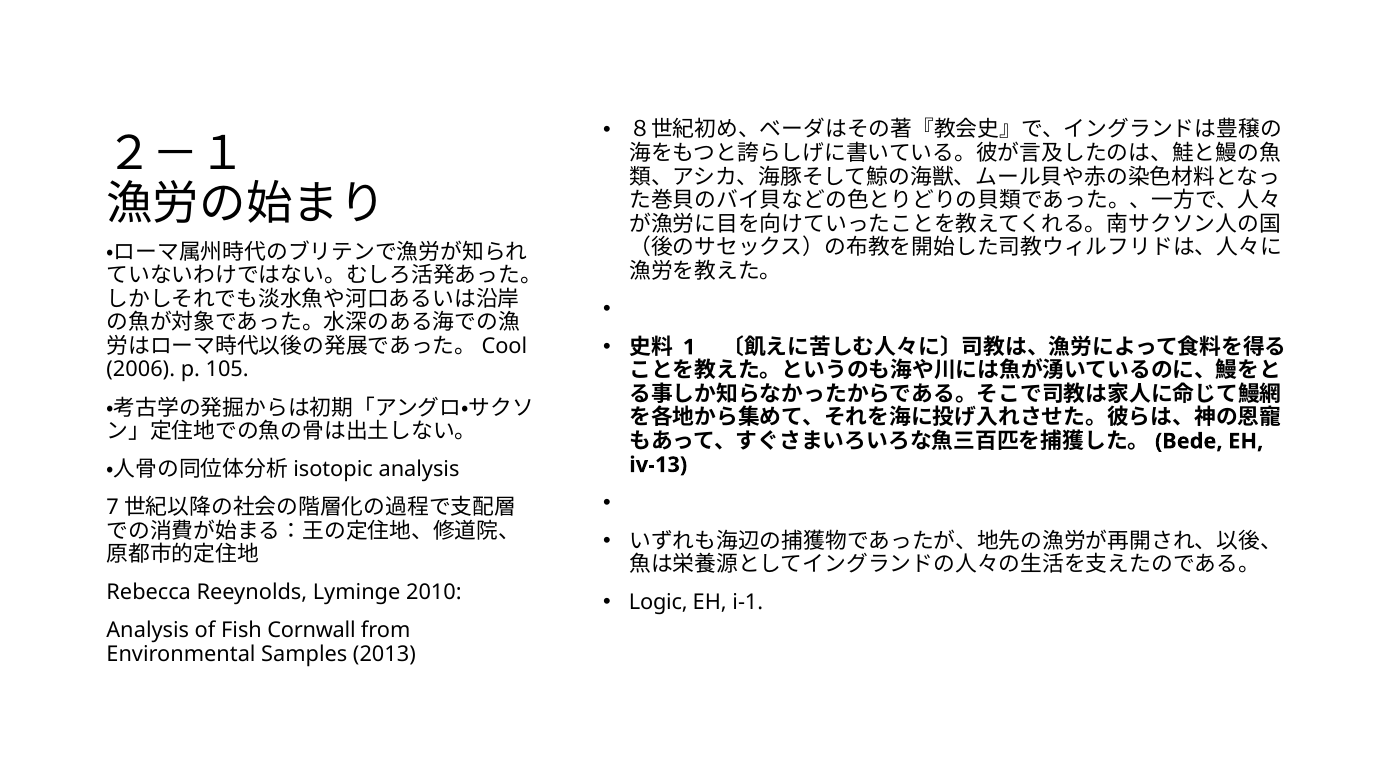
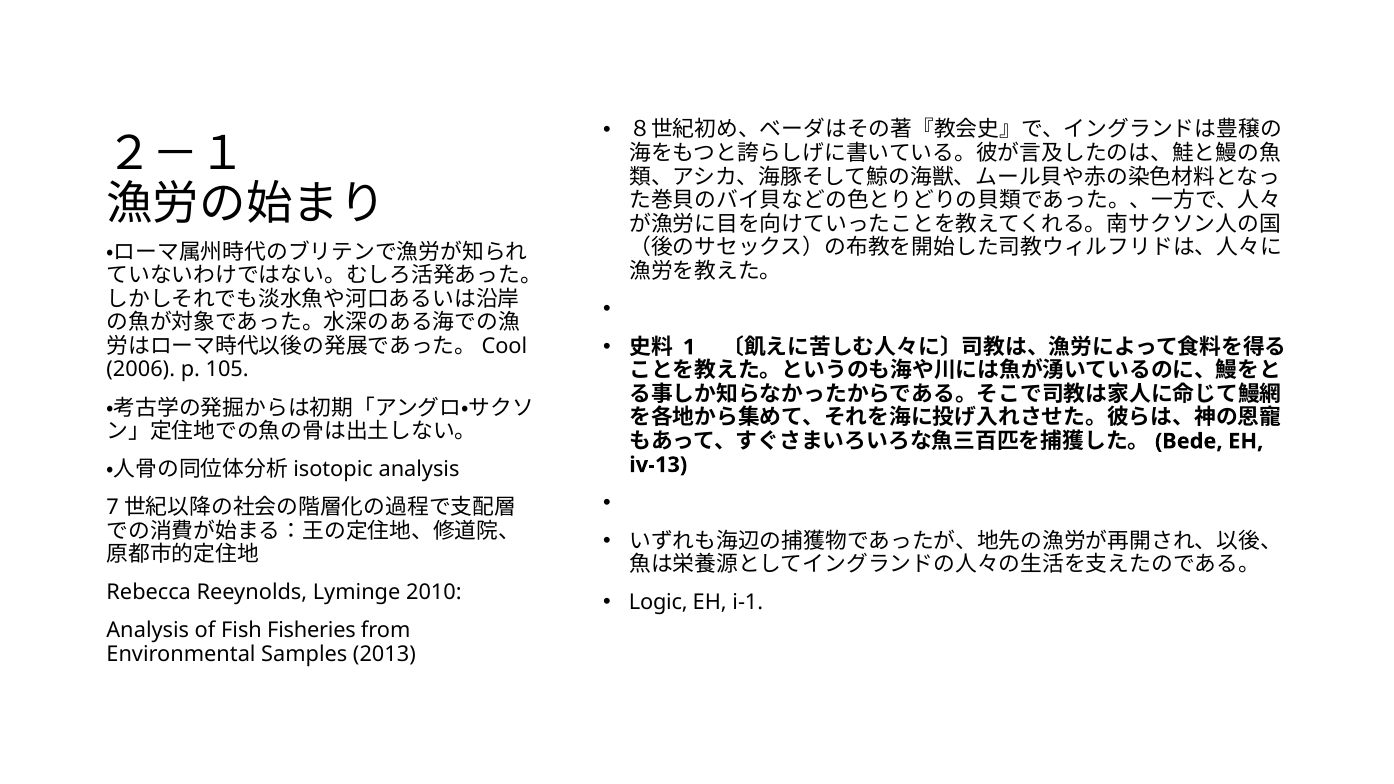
Cornwall: Cornwall -> Fisheries
